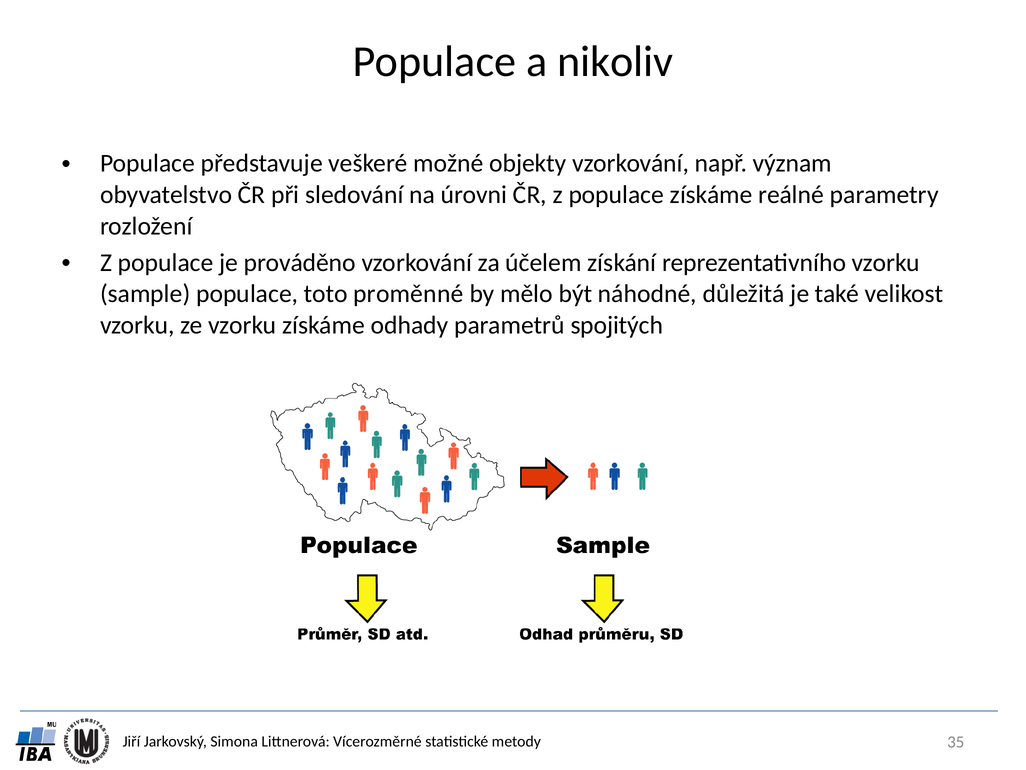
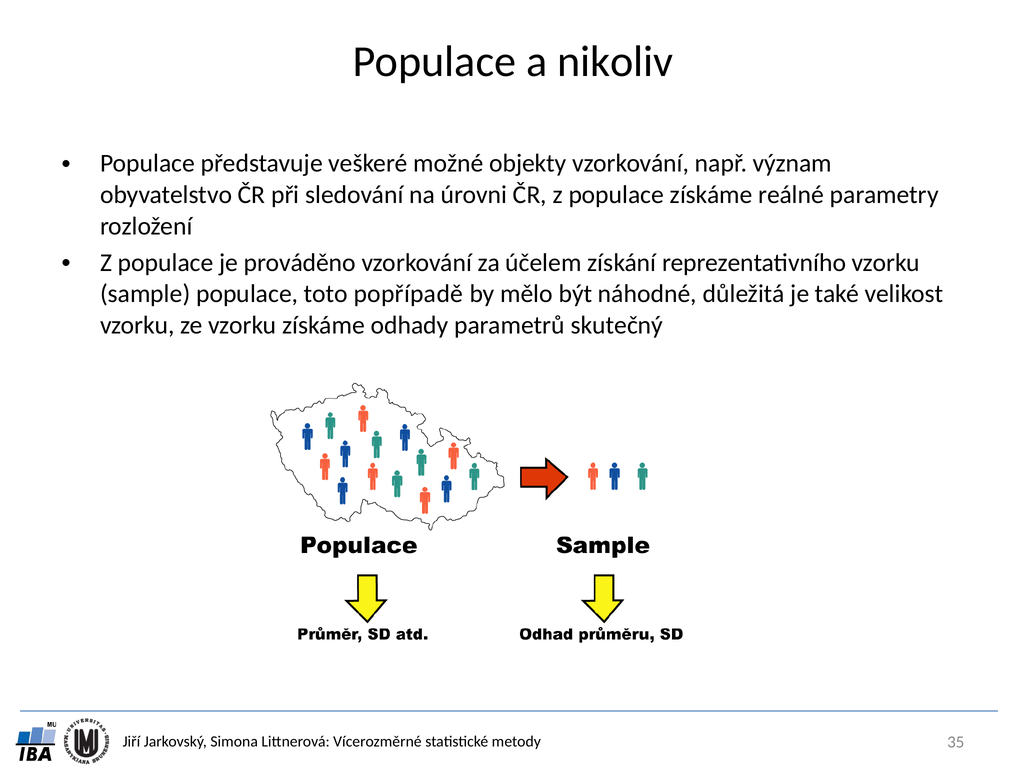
proměnné: proměnné -> popřípadě
spojitých: spojitých -> skutečný
